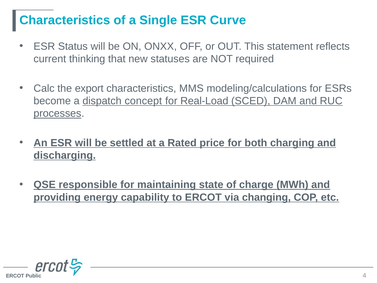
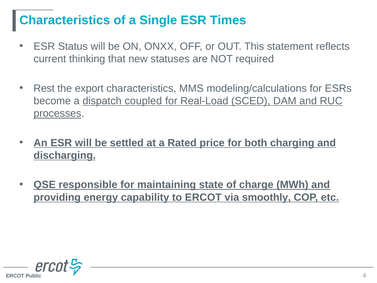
Curve: Curve -> Times
Calc: Calc -> Rest
concept: concept -> coupled
changing: changing -> smoothly
